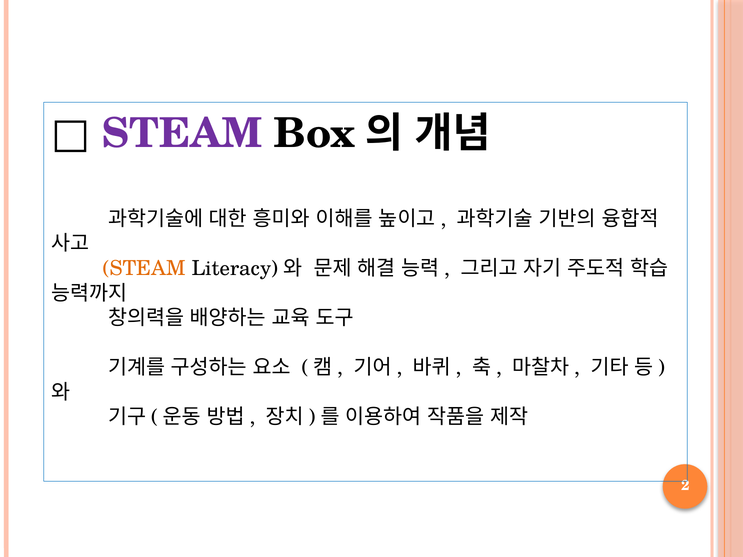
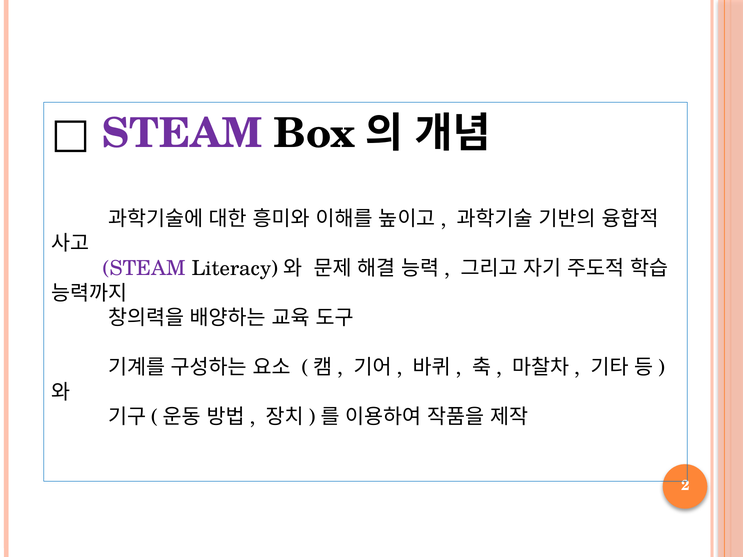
STEAM at (144, 269) colour: orange -> purple
